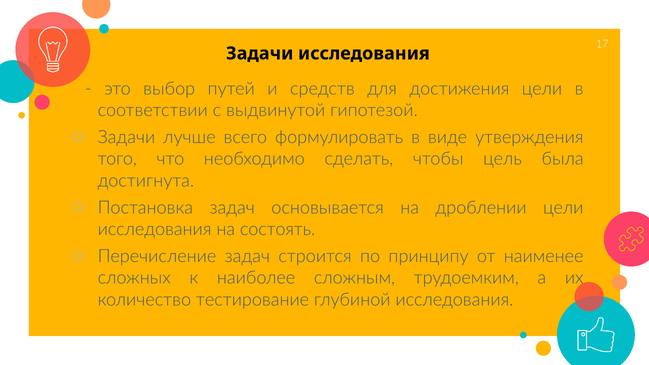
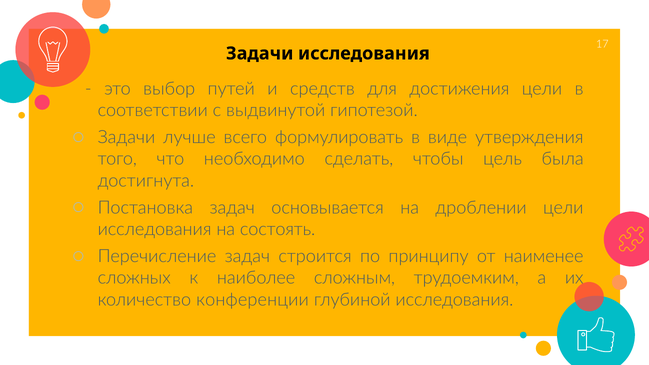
тестирование: тестирование -> конференции
